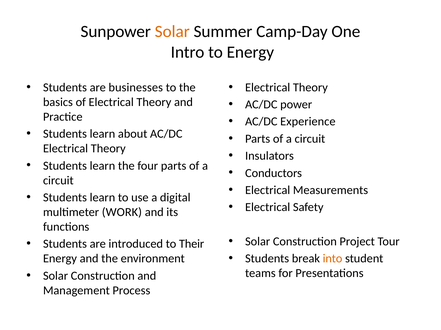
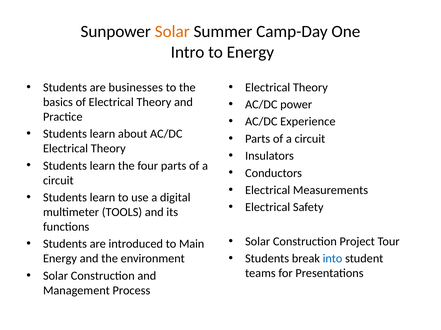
WORK: WORK -> TOOLS
Their: Their -> Main
into colour: orange -> blue
